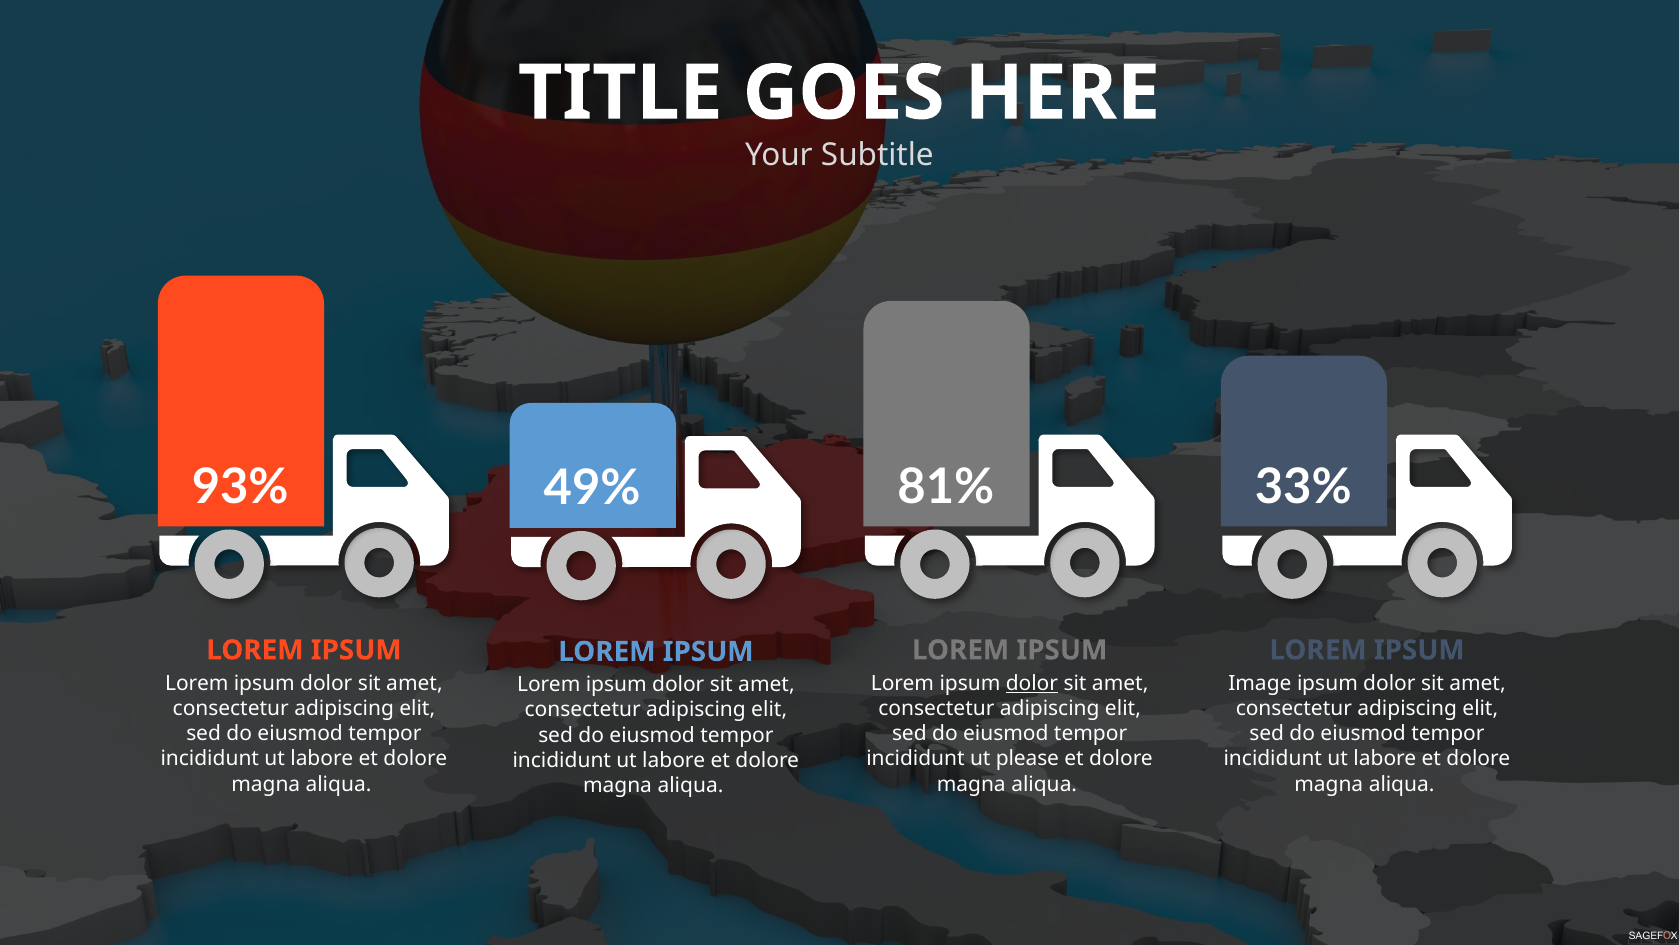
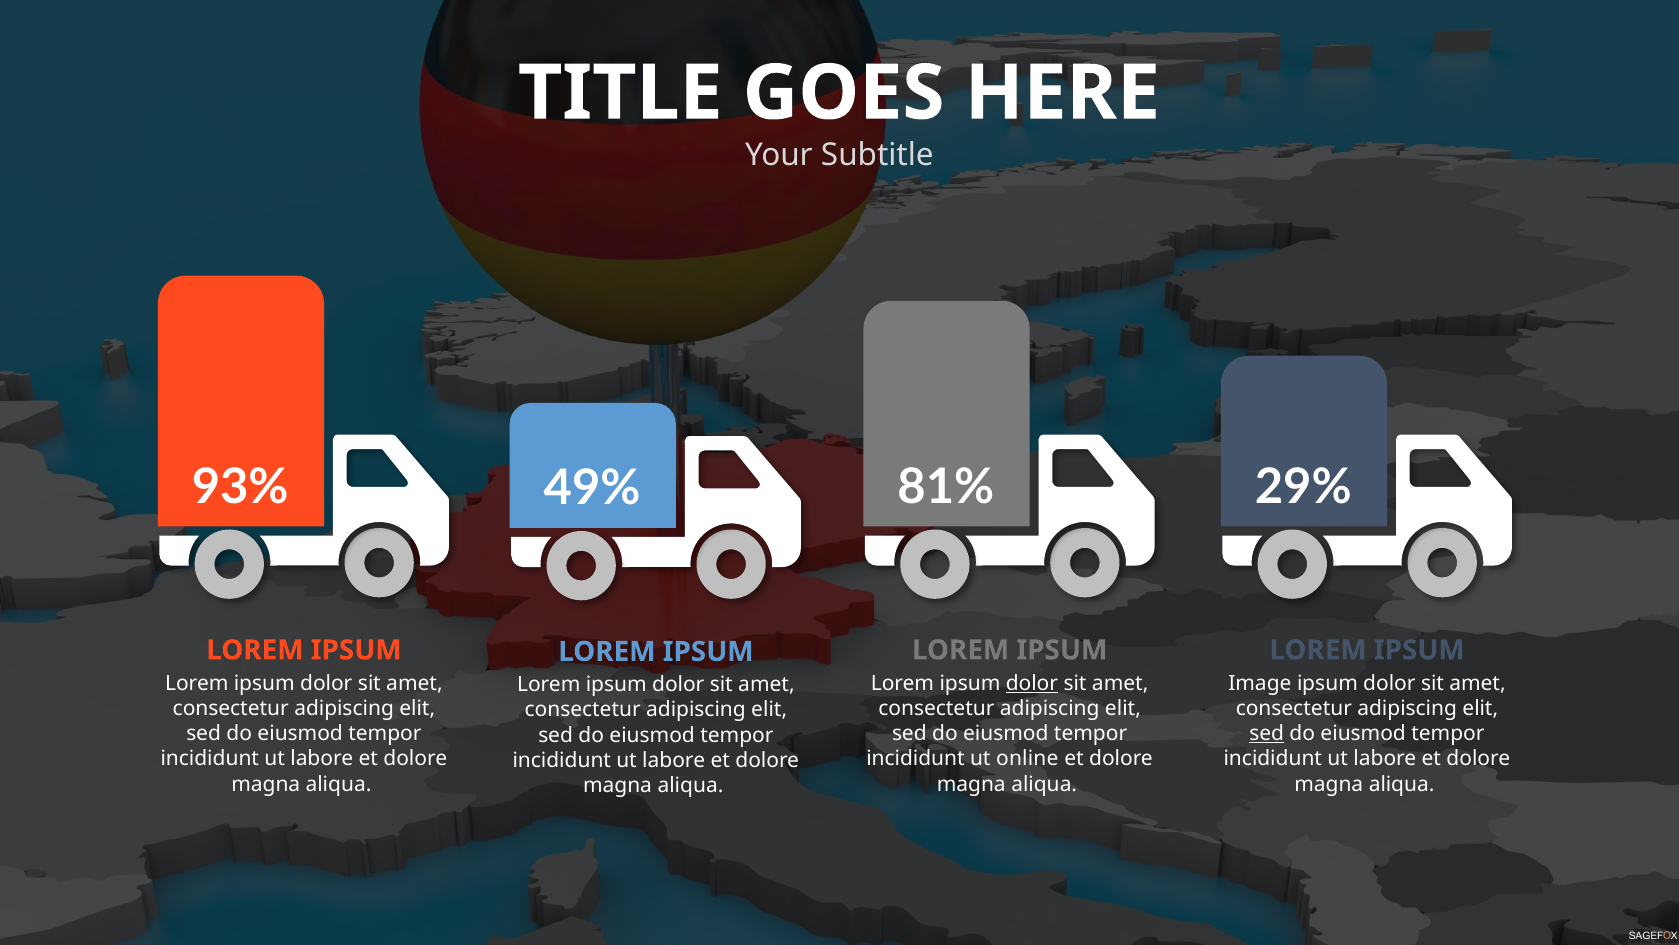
33%: 33% -> 29%
sed at (1267, 733) underline: none -> present
please: please -> online
